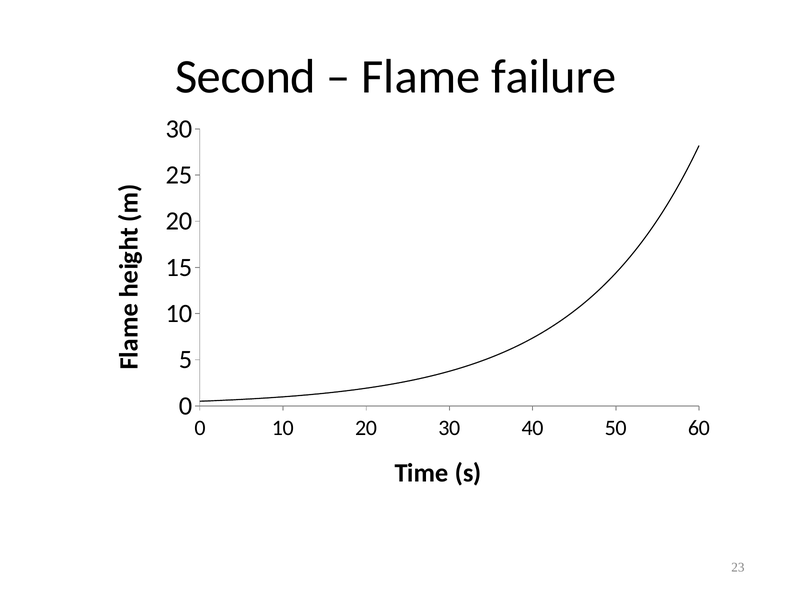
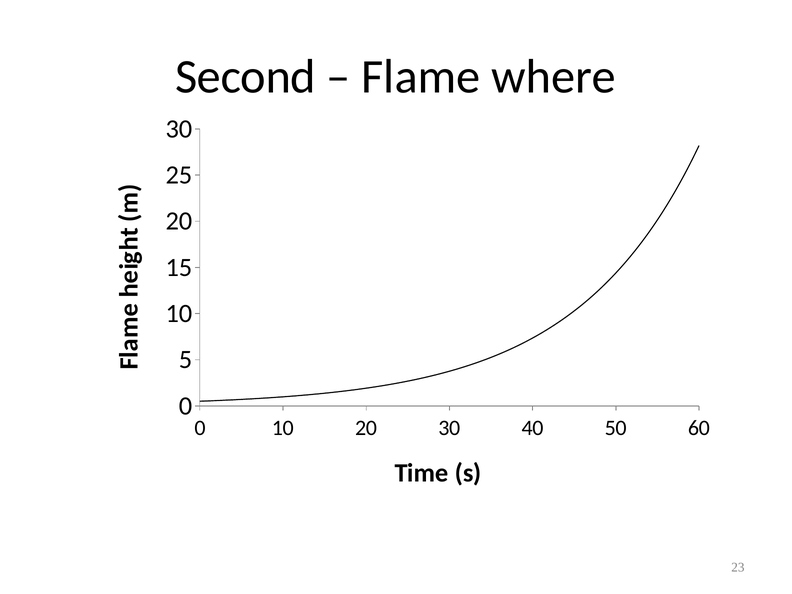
failure: failure -> where
